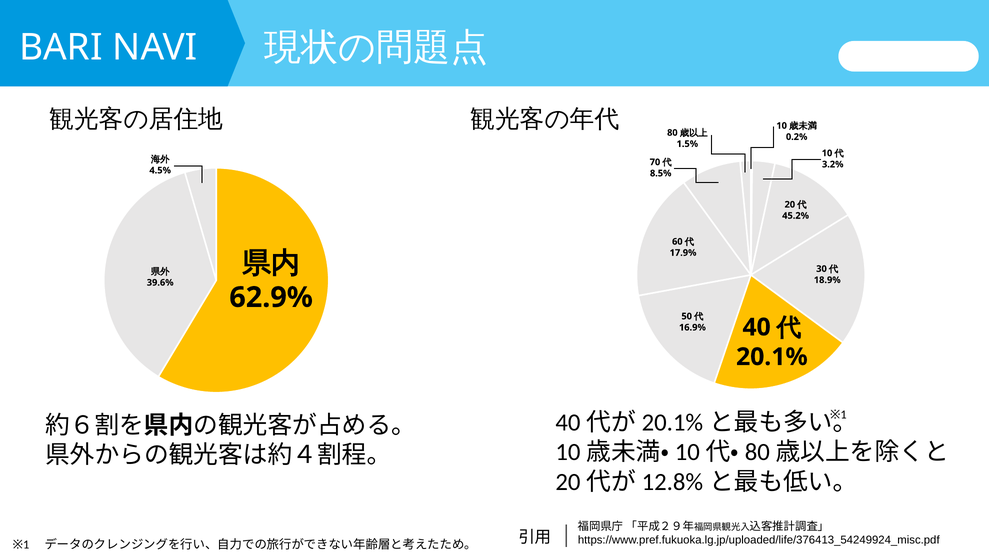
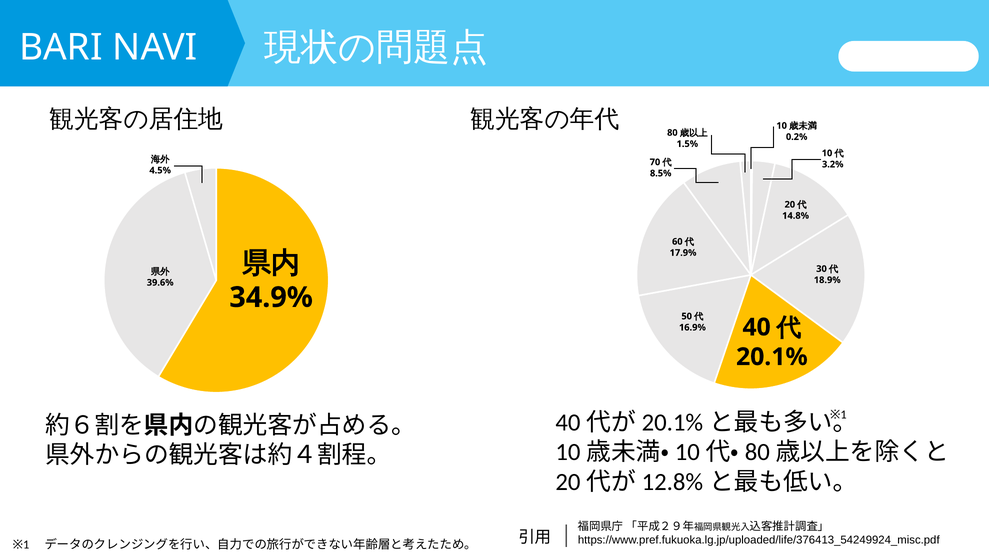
45.2%: 45.2% -> 14.8%
62.9%: 62.9% -> 34.9%
